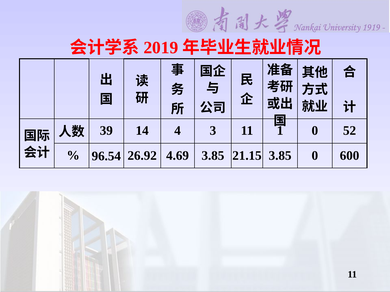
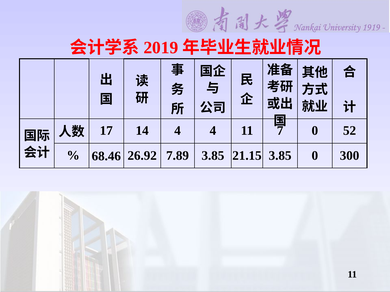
39: 39 -> 17
4 3: 3 -> 4
1: 1 -> 7
96.54: 96.54 -> 68.46
4.69: 4.69 -> 7.89
600: 600 -> 300
